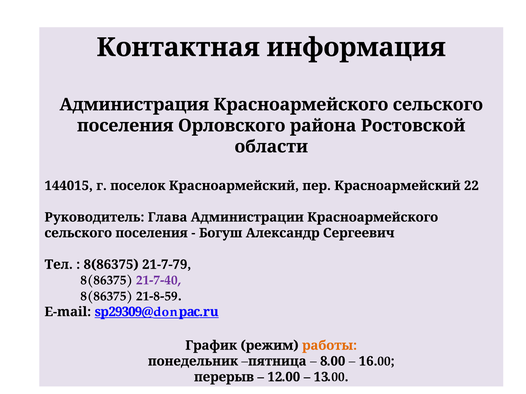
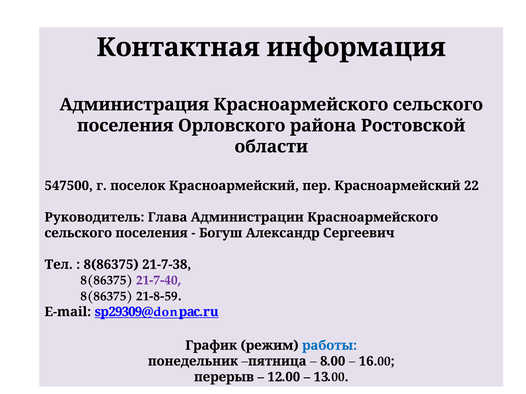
144015: 144015 -> 547500
21-7-79: 21-7-79 -> 21-7-38
работы colour: orange -> blue
